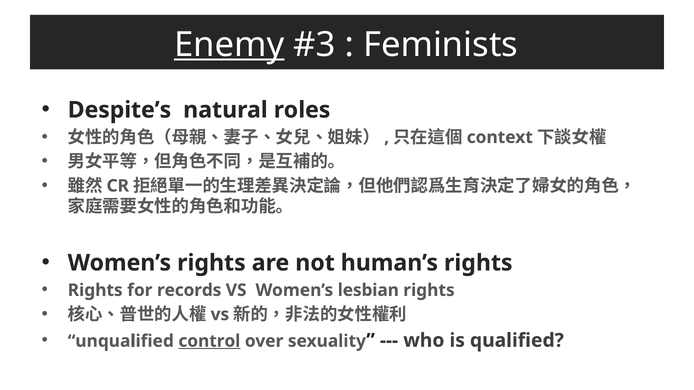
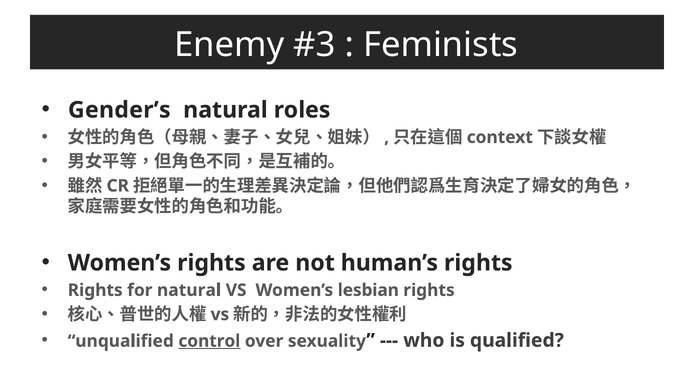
Enemy underline: present -> none
Despite’s: Despite’s -> Gender’s
for records: records -> natural
